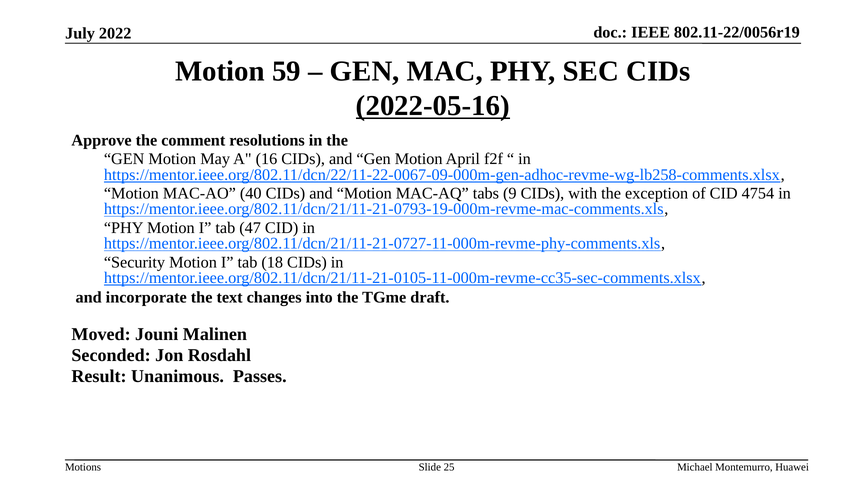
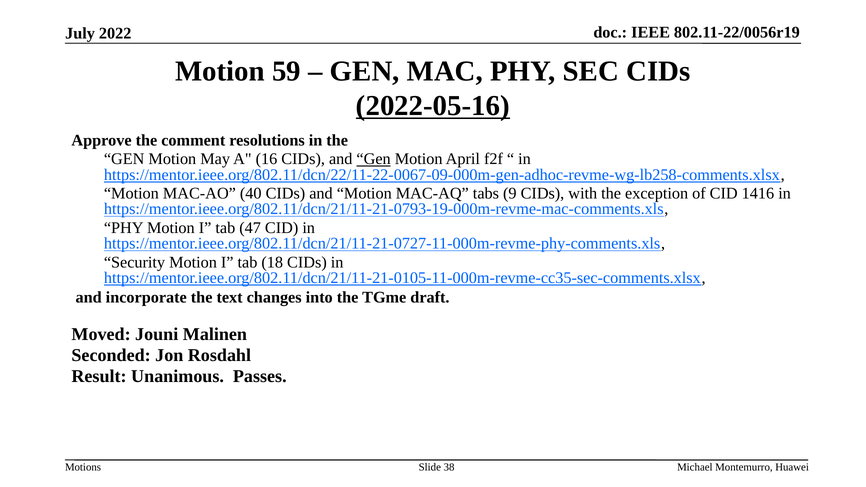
Gen at (374, 159) underline: none -> present
4754: 4754 -> 1416
25: 25 -> 38
